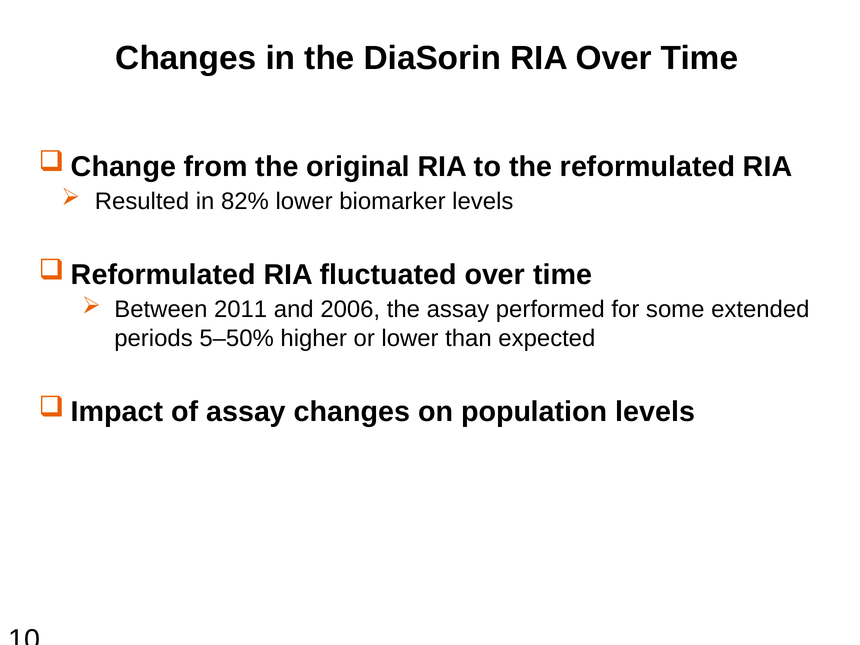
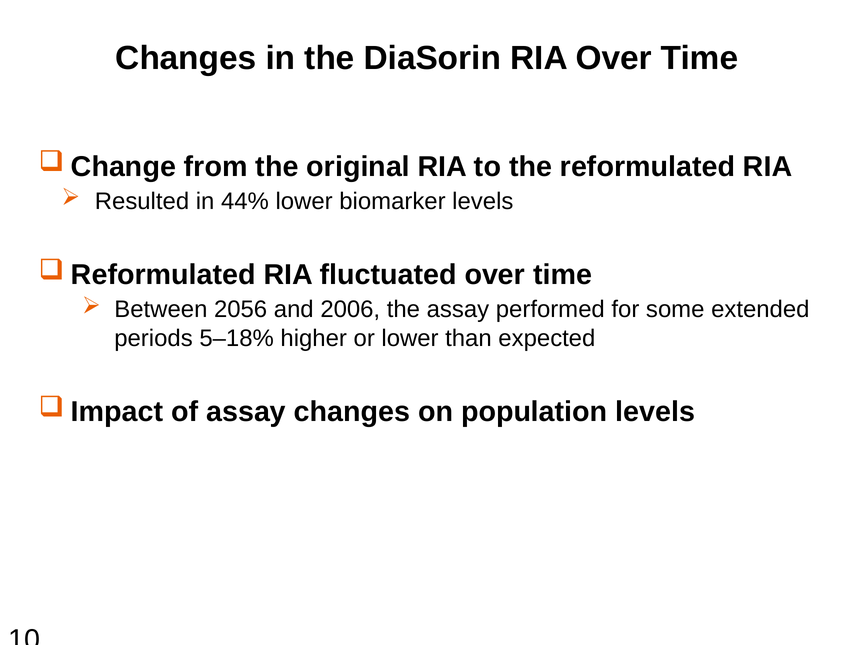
82%: 82% -> 44%
2011: 2011 -> 2056
5–50%: 5–50% -> 5–18%
